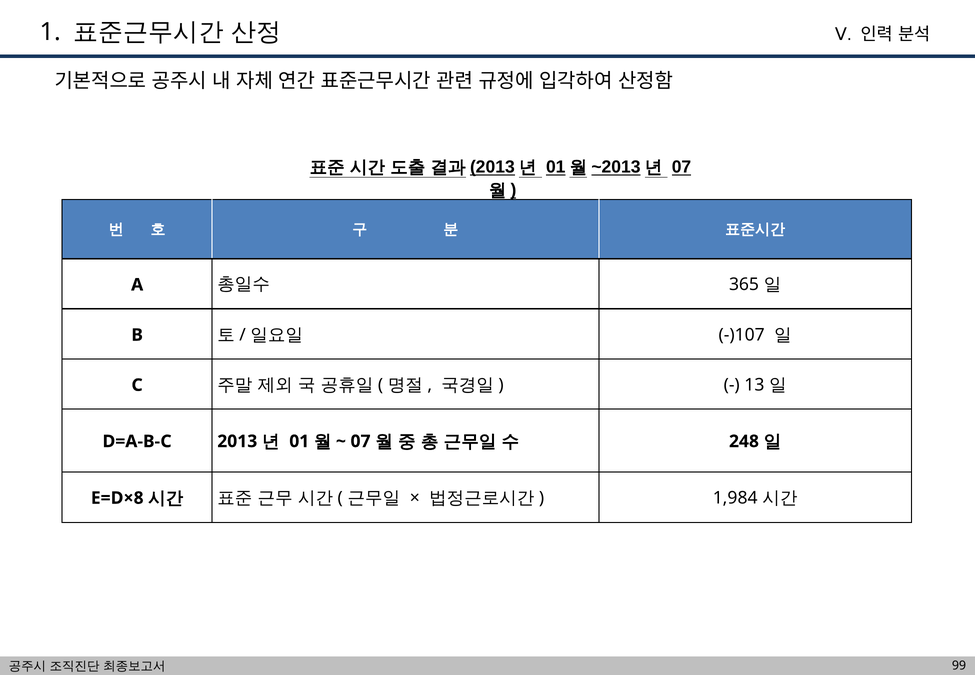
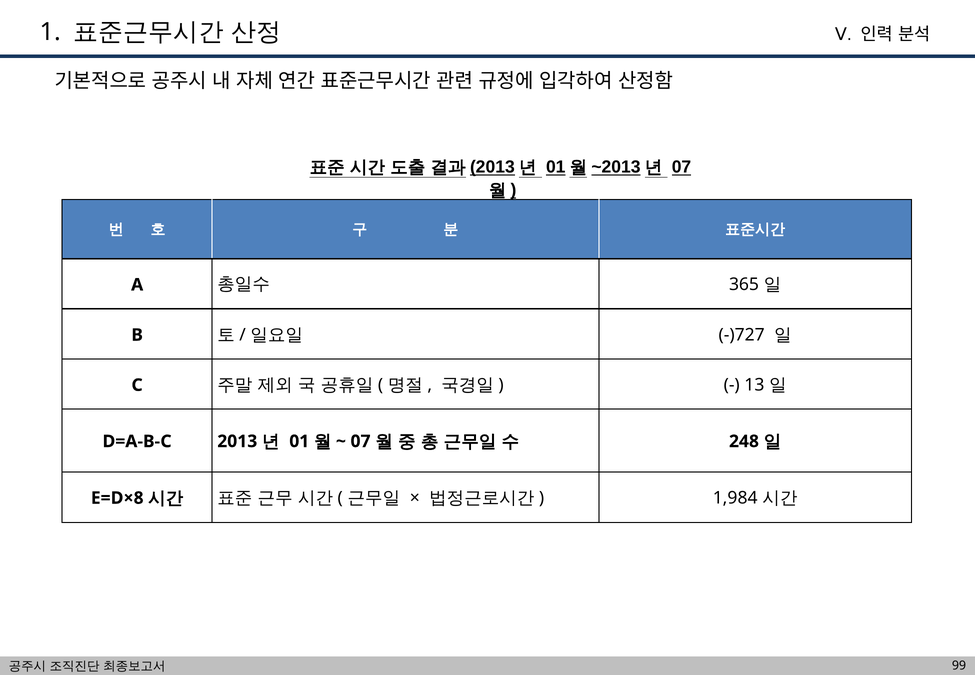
-)107: -)107 -> -)727
